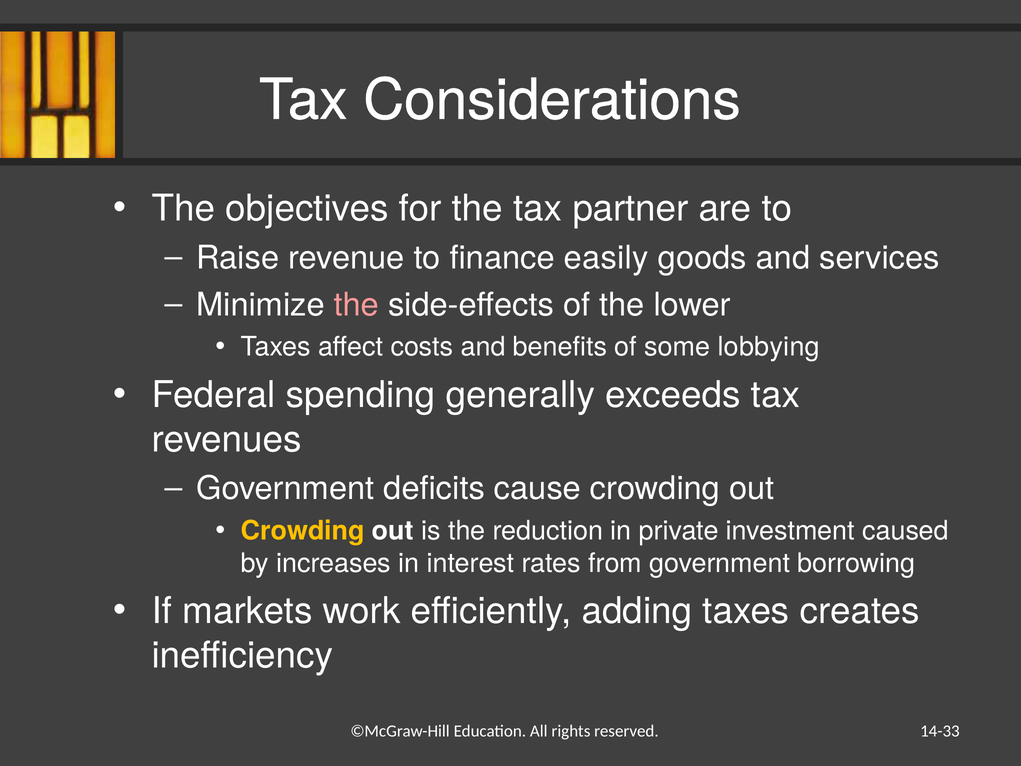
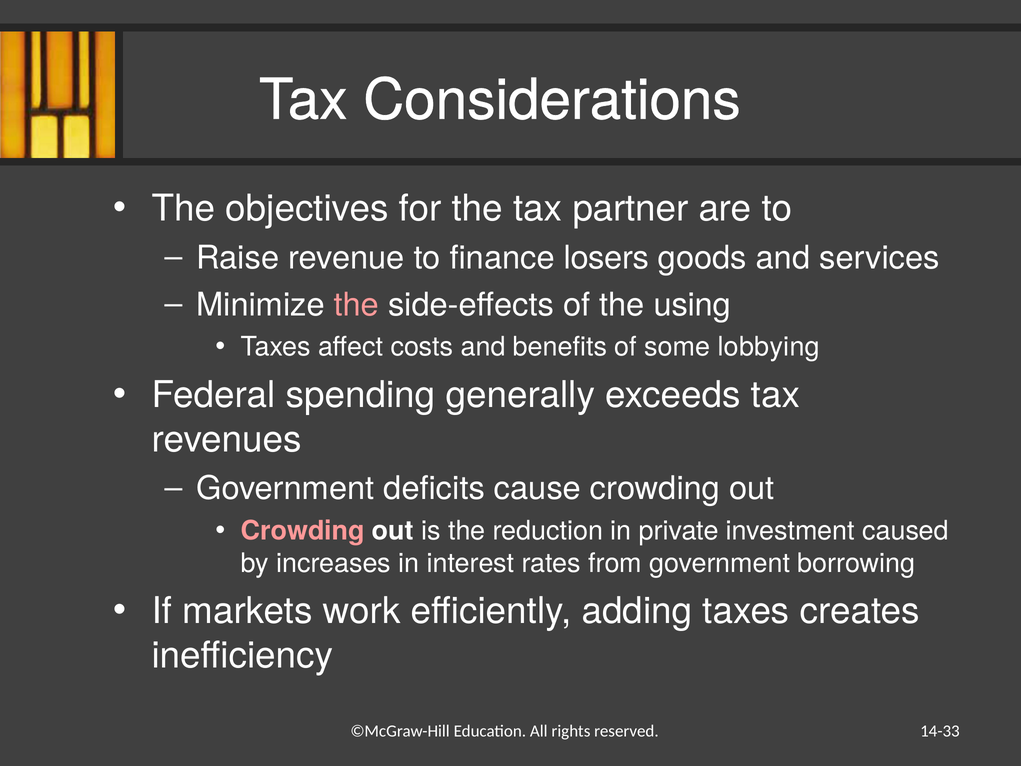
easily: easily -> losers
lower: lower -> using
Crowding at (303, 531) colour: yellow -> pink
